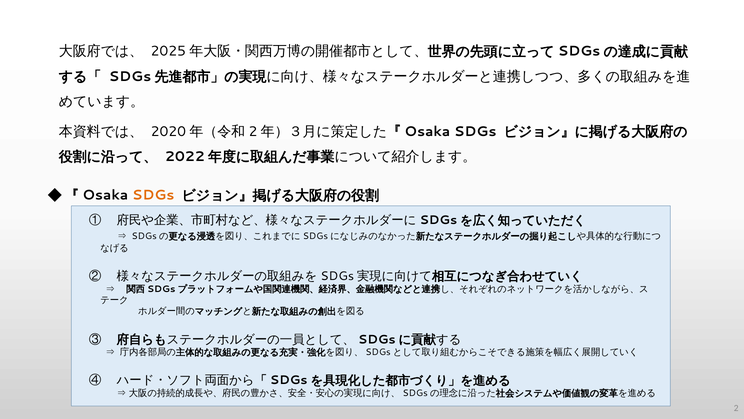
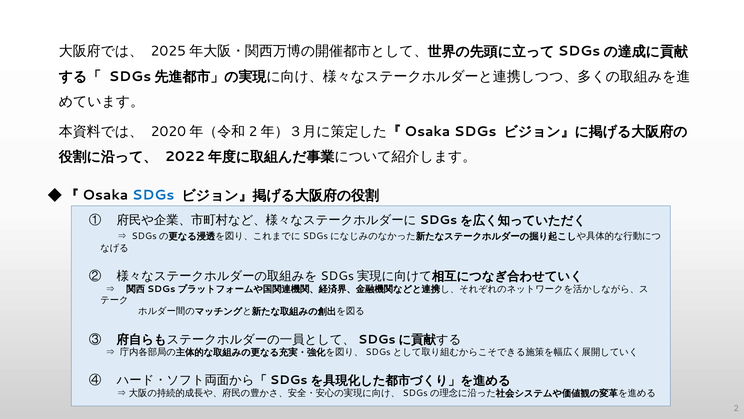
SDGs at (153, 195) colour: orange -> blue
